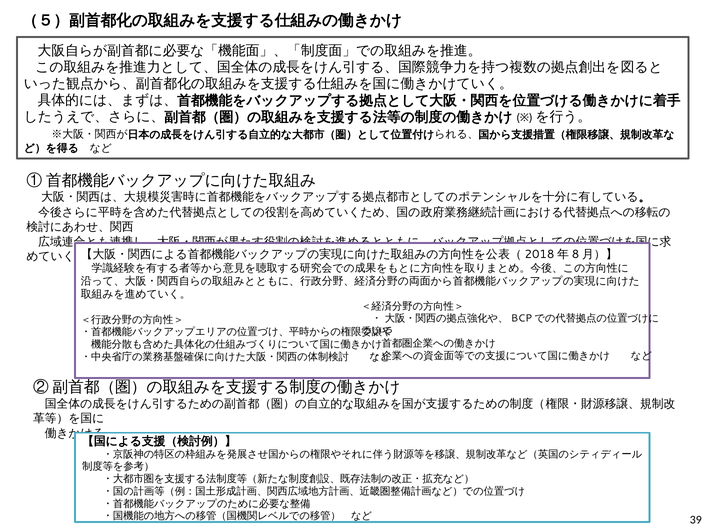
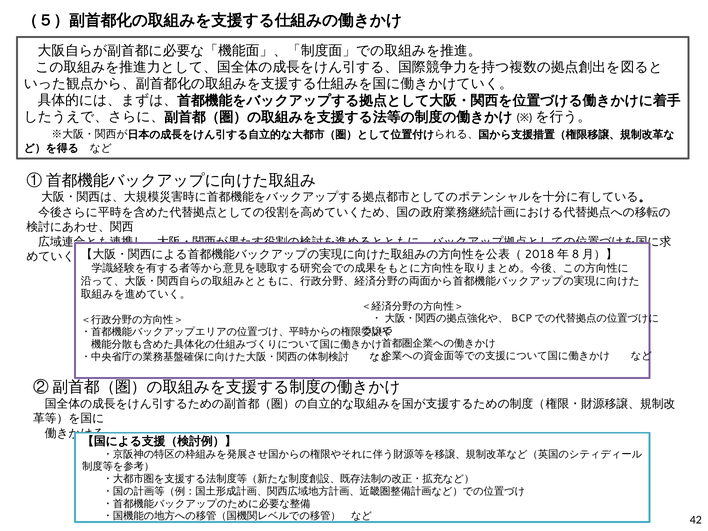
39: 39 -> 42
